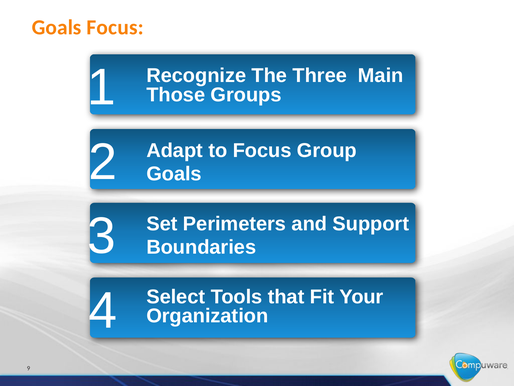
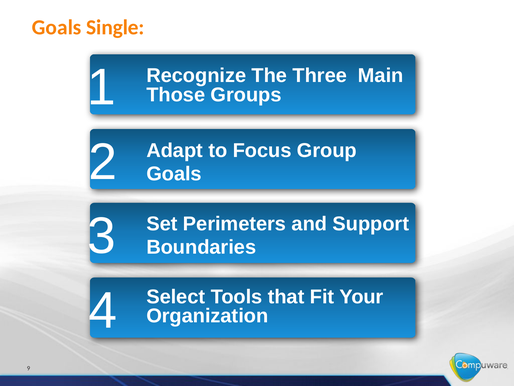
Goals Focus: Focus -> Single
